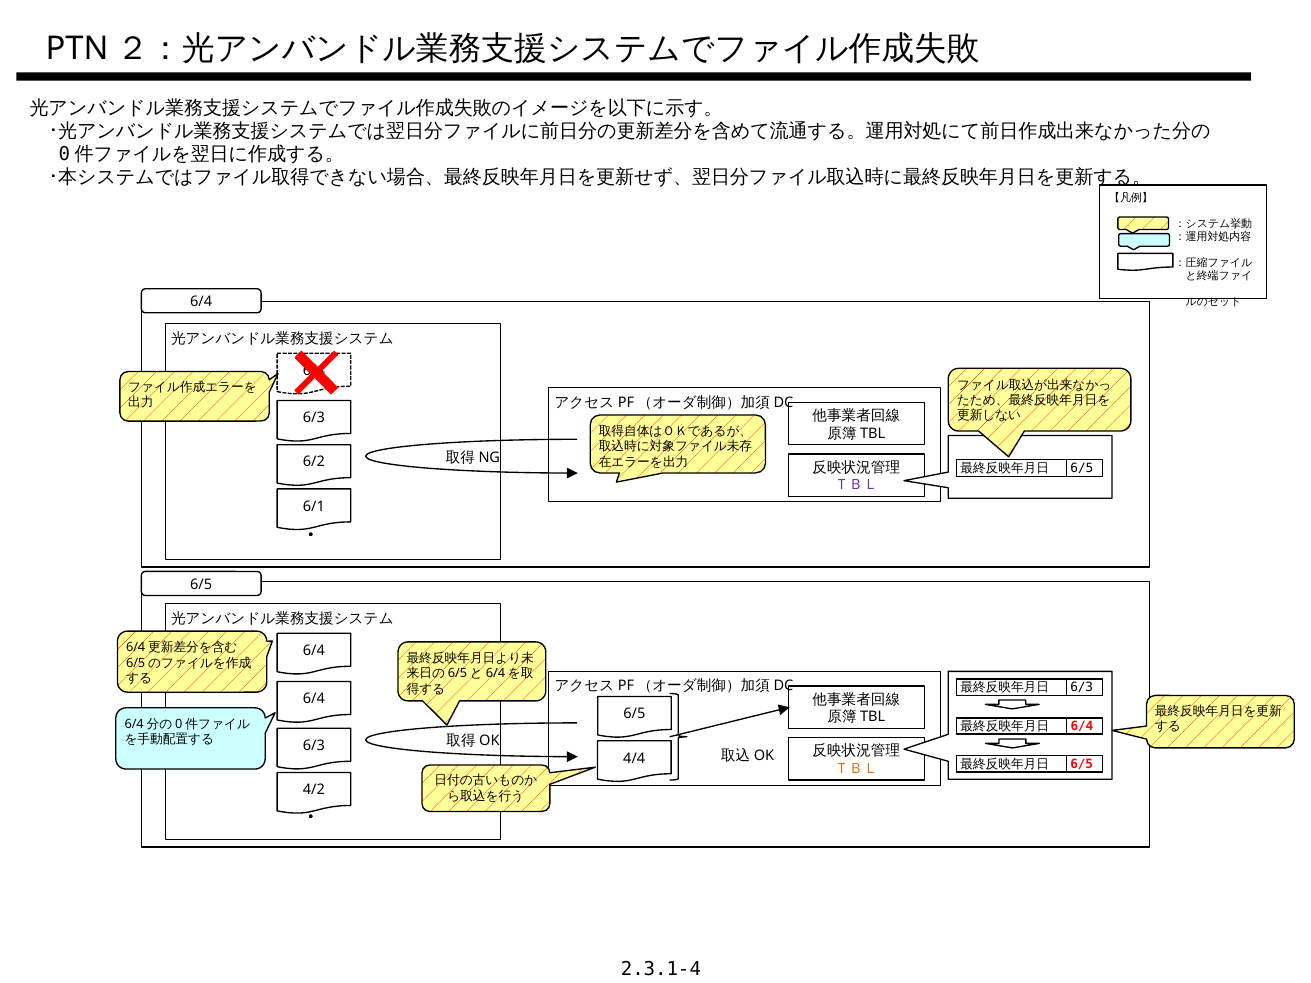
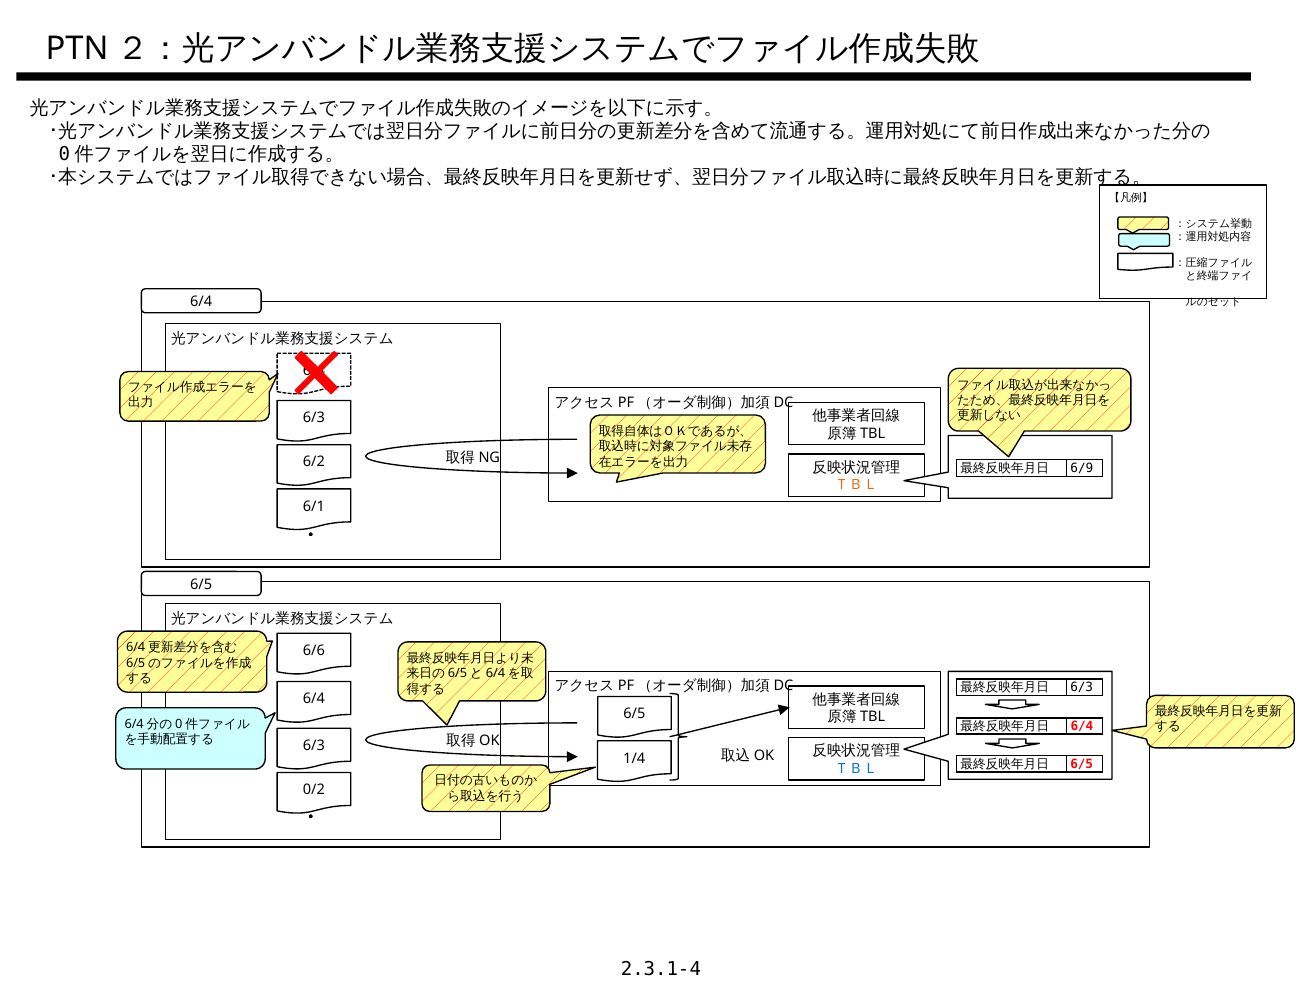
6/5 at (1082, 468): 6/5 -> 6/9
ＴＢＬ at (856, 485) colour: purple -> orange
6/4 at (314, 651): 6/4 -> 6/6
4/4: 4/4 -> 1/4
ＴＢＬ at (856, 769) colour: orange -> blue
4/2: 4/2 -> 0/2
